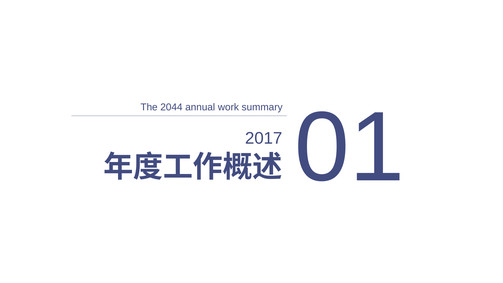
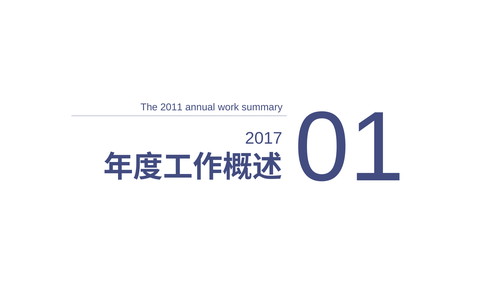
2044: 2044 -> 2011
